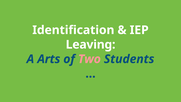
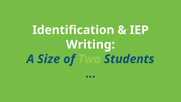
Leaving: Leaving -> Writing
Arts: Arts -> Size
Two colour: pink -> light green
